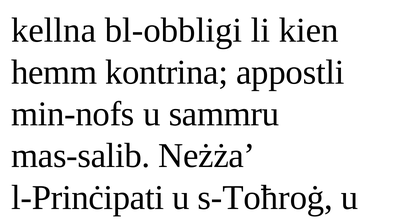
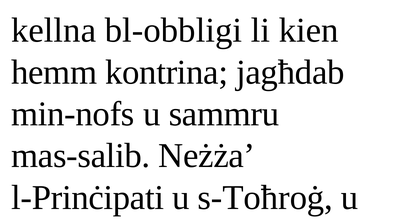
appostli: appostli -> jagħdab
